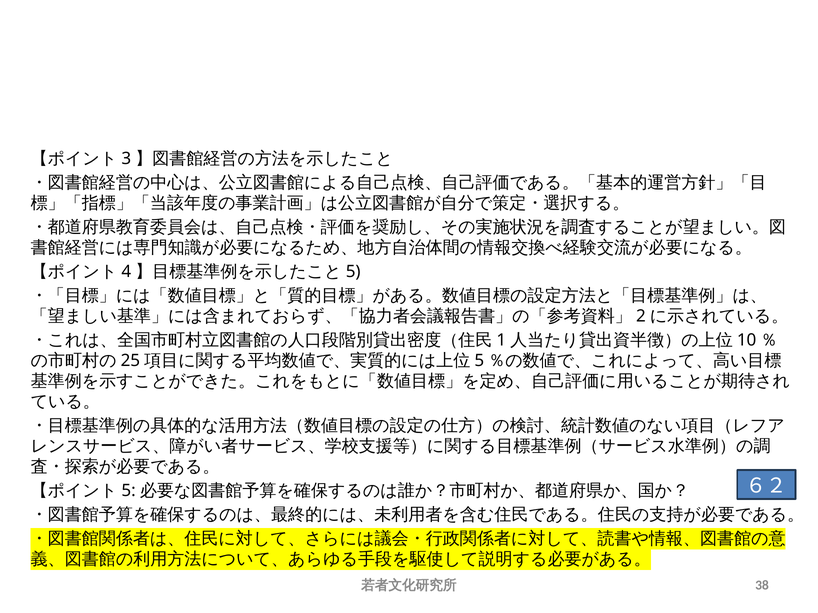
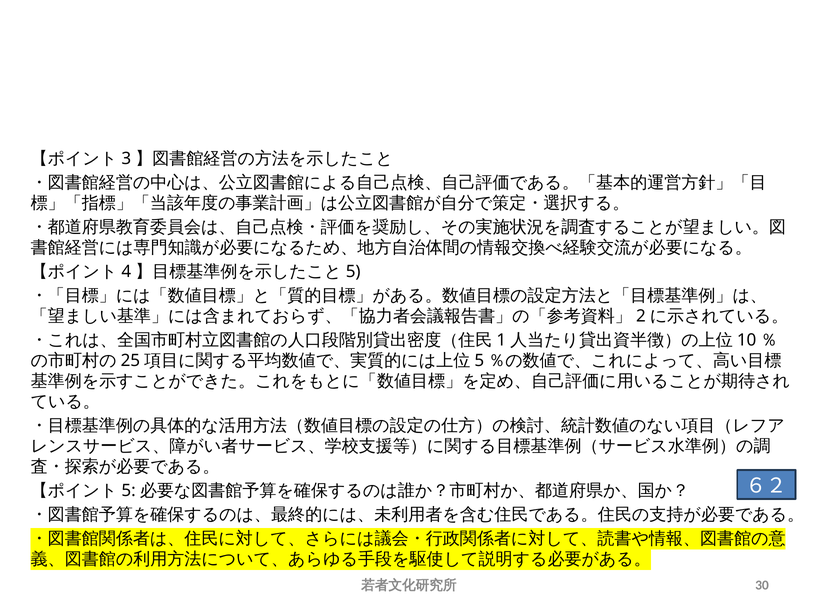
38: 38 -> 30
